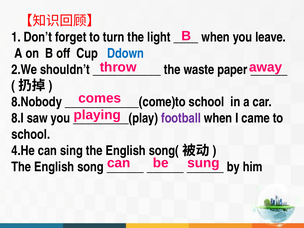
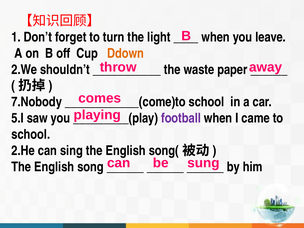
Ddown colour: blue -> orange
8.Nobody: 8.Nobody -> 7.Nobody
8.I: 8.I -> 5.I
4.He: 4.He -> 2.He
